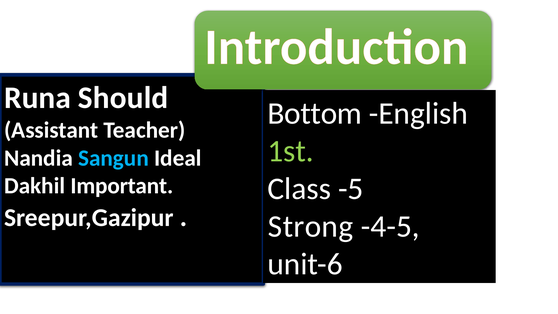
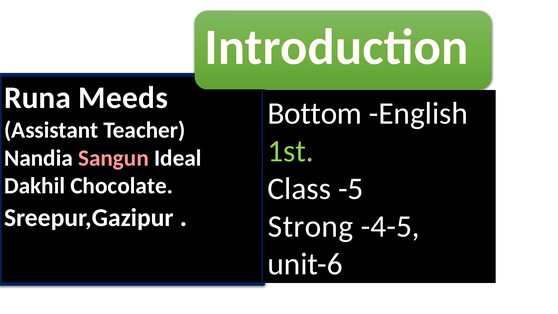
Should: Should -> Meeds
Sangun colour: light blue -> pink
Important: Important -> Chocolate
